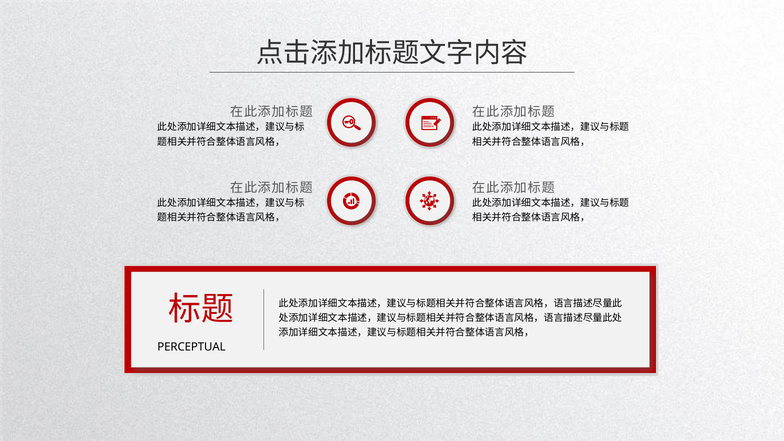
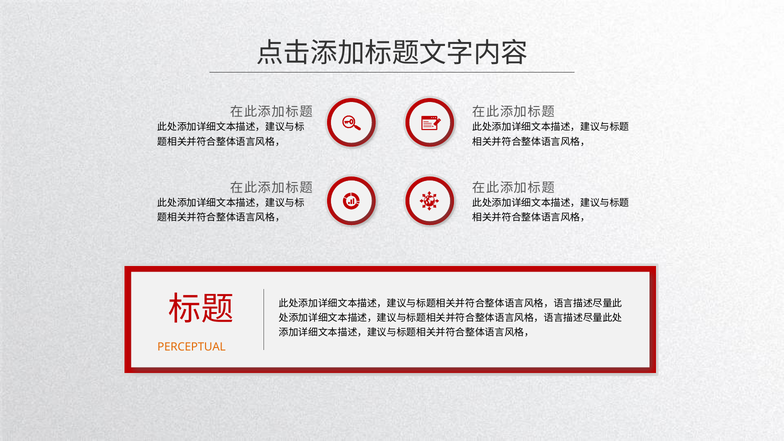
PERCEPTUAL colour: black -> orange
